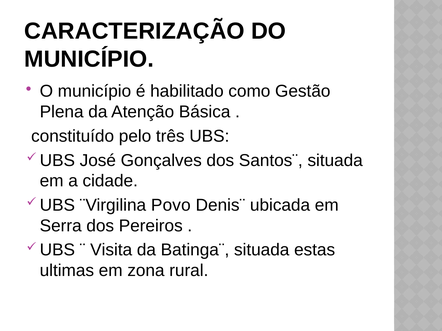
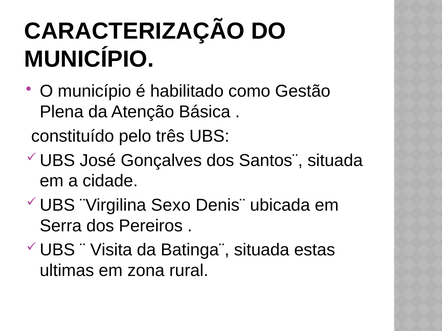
Povo: Povo -> Sexo
